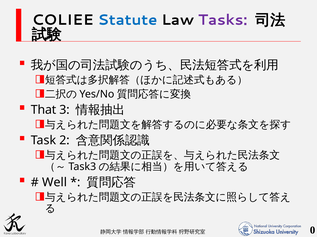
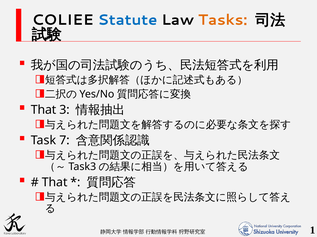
Tasks colour: purple -> orange
2: 2 -> 7
Well at (55, 183): Well -> That
0: 0 -> 1
